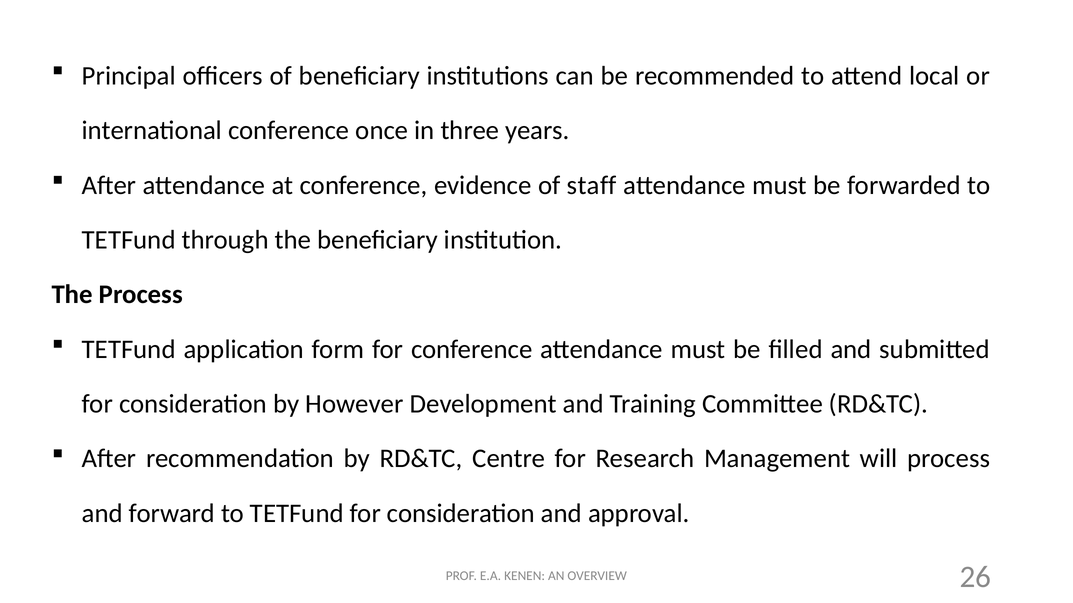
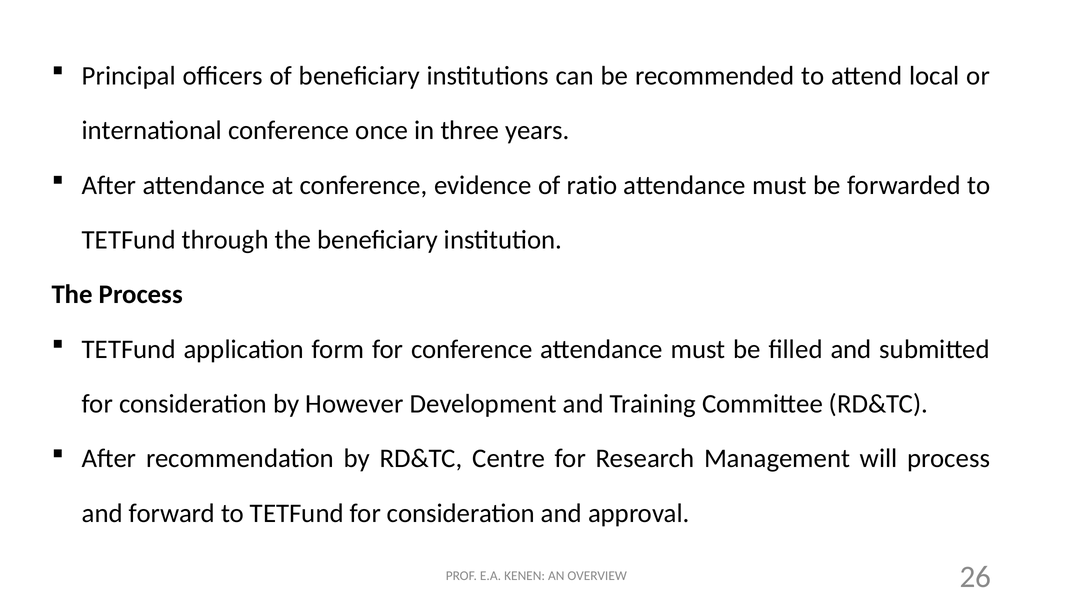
staff: staff -> ratio
